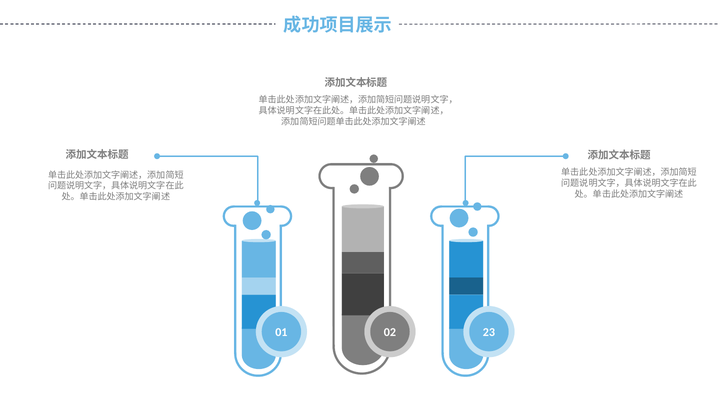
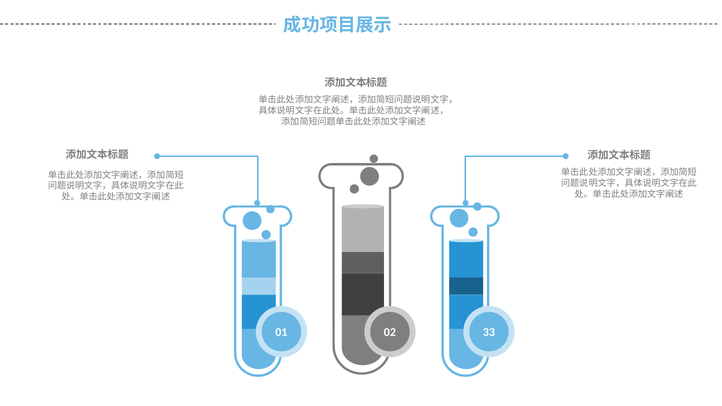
23: 23 -> 33
